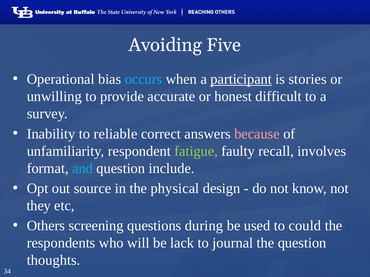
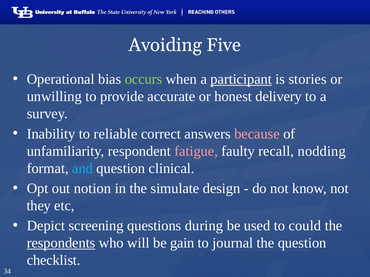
occurs colour: light blue -> light green
difficult: difficult -> delivery
fatigue colour: light green -> pink
involves: involves -> nodding
include: include -> clinical
source: source -> notion
physical: physical -> simulate
Others: Others -> Depict
respondents underline: none -> present
lack: lack -> gain
thoughts: thoughts -> checklist
